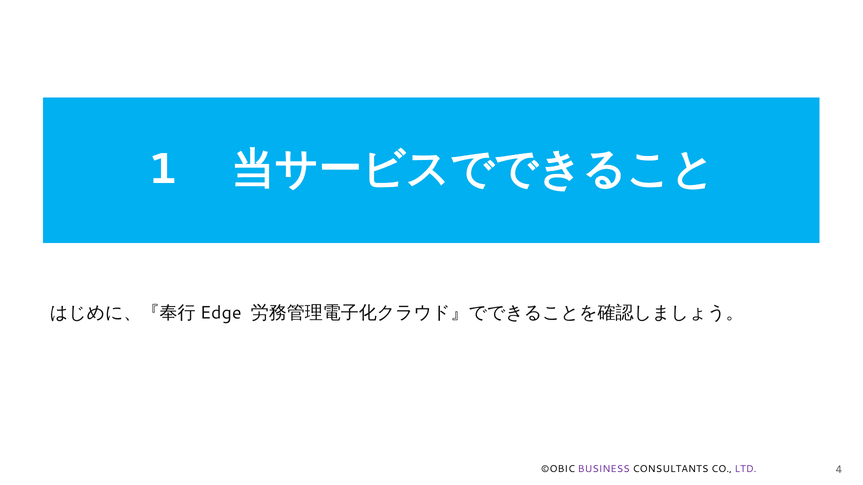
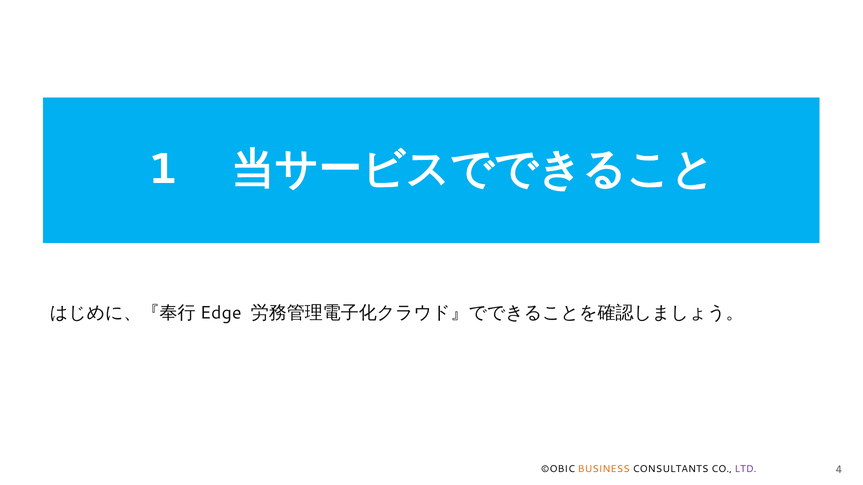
BUSINESS colour: purple -> orange
